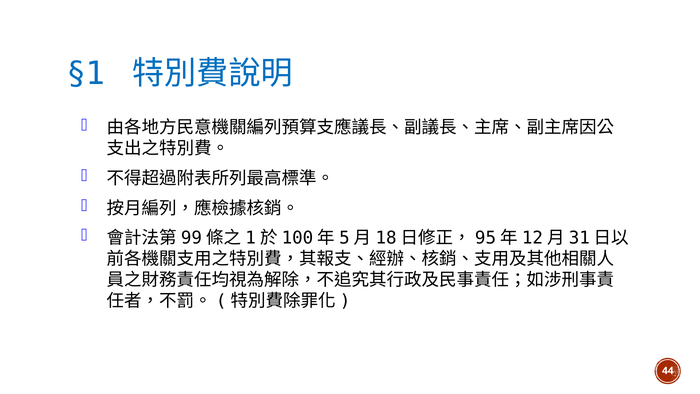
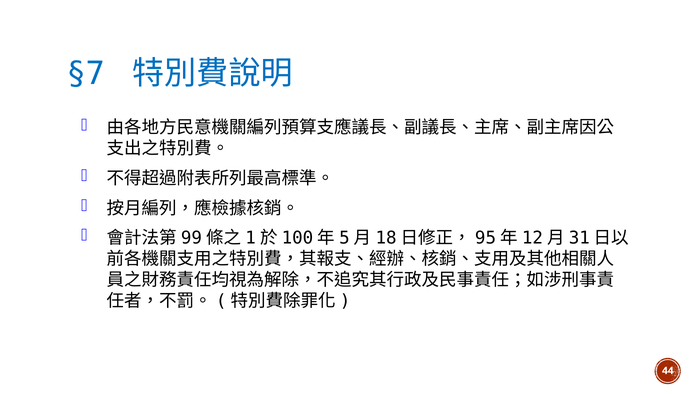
§1: §1 -> §7
